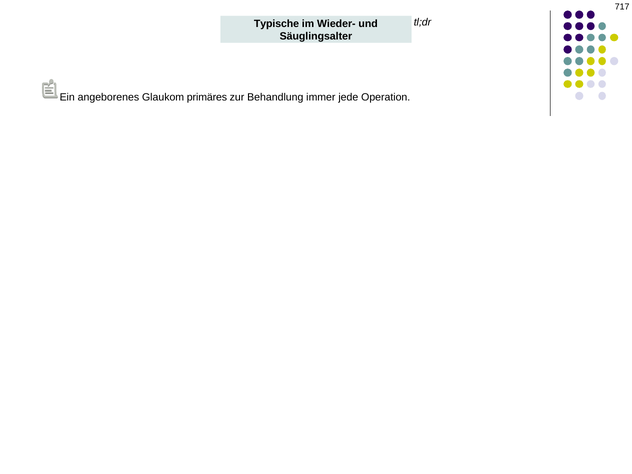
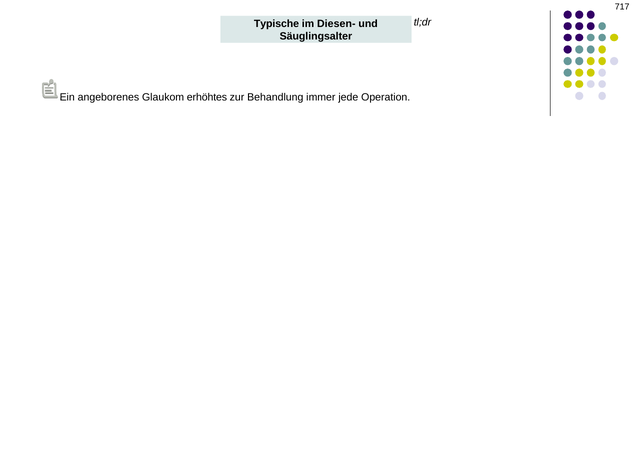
Wieder-: Wieder- -> Diesen-
primäres: primäres -> erhöhtes
